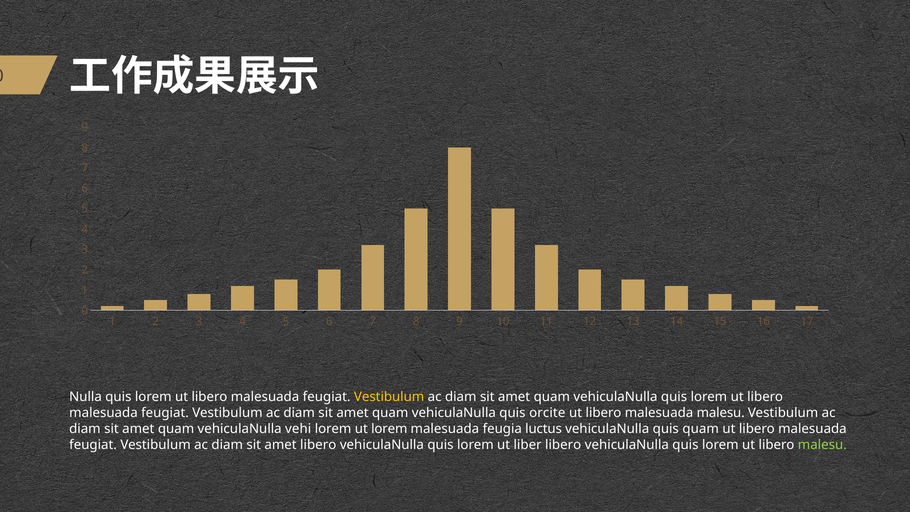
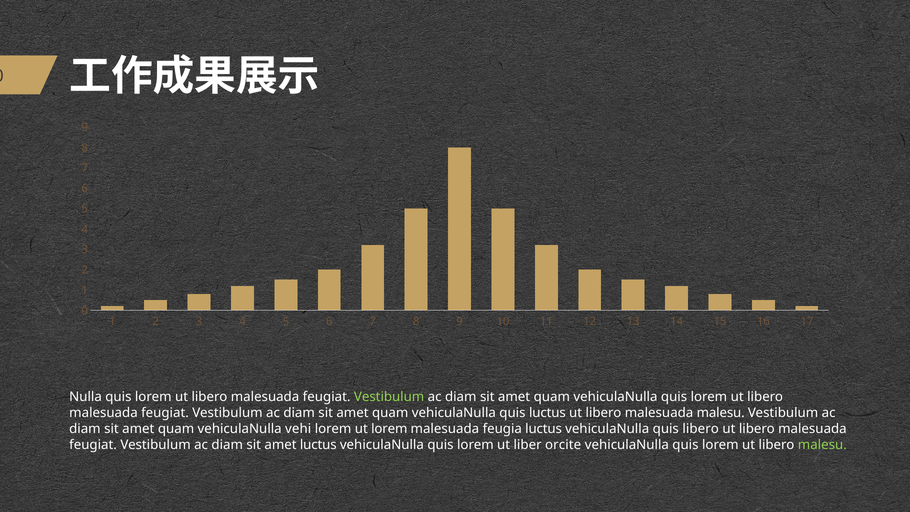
Vestibulum at (389, 397) colour: yellow -> light green
quis orcite: orcite -> luctus
quis quam: quam -> libero
amet libero: libero -> luctus
liber libero: libero -> orcite
